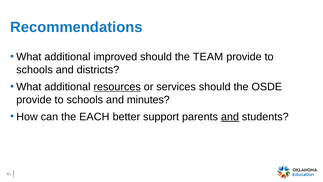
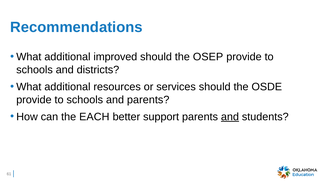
TEAM: TEAM -> OSEP
resources underline: present -> none
and minutes: minutes -> parents
